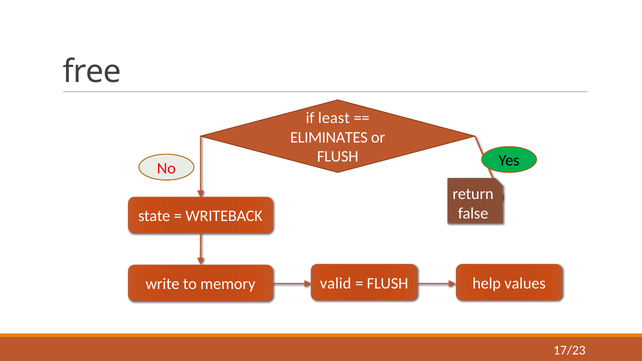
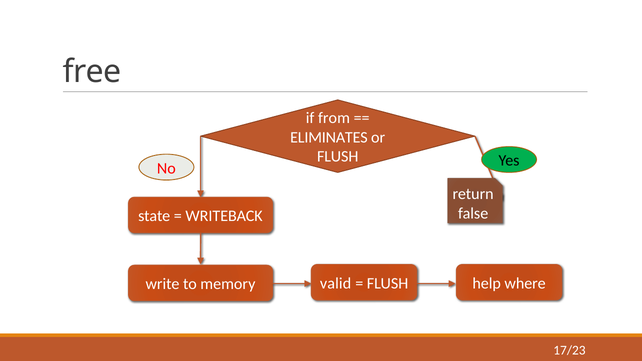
least: least -> from
values: values -> where
